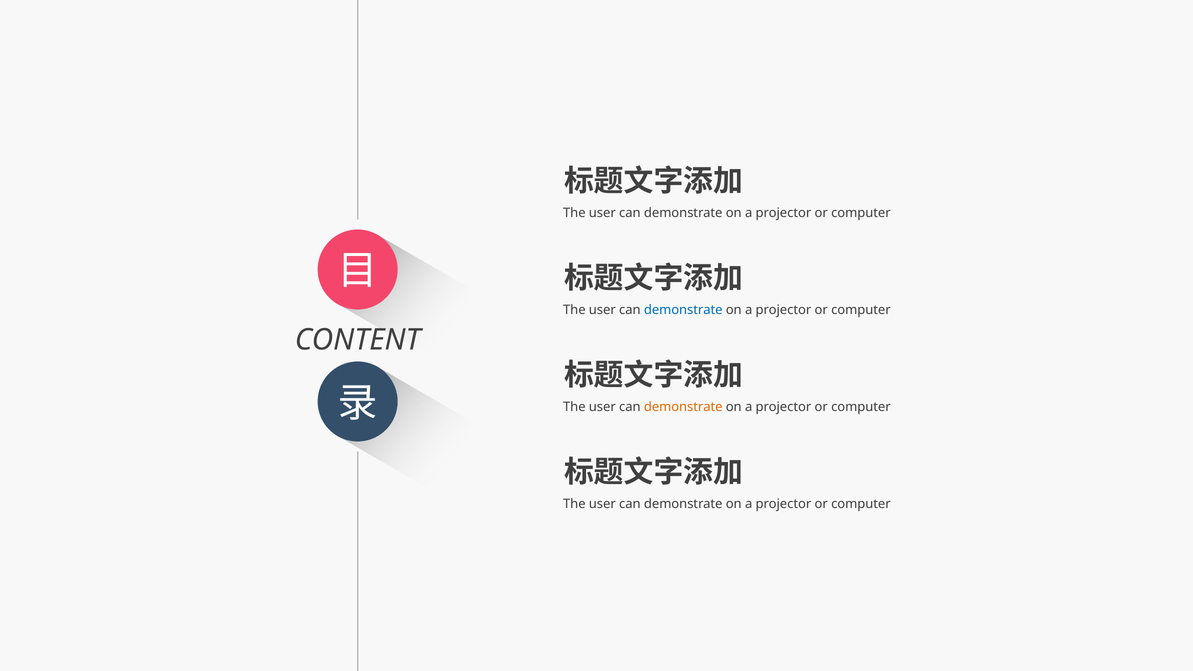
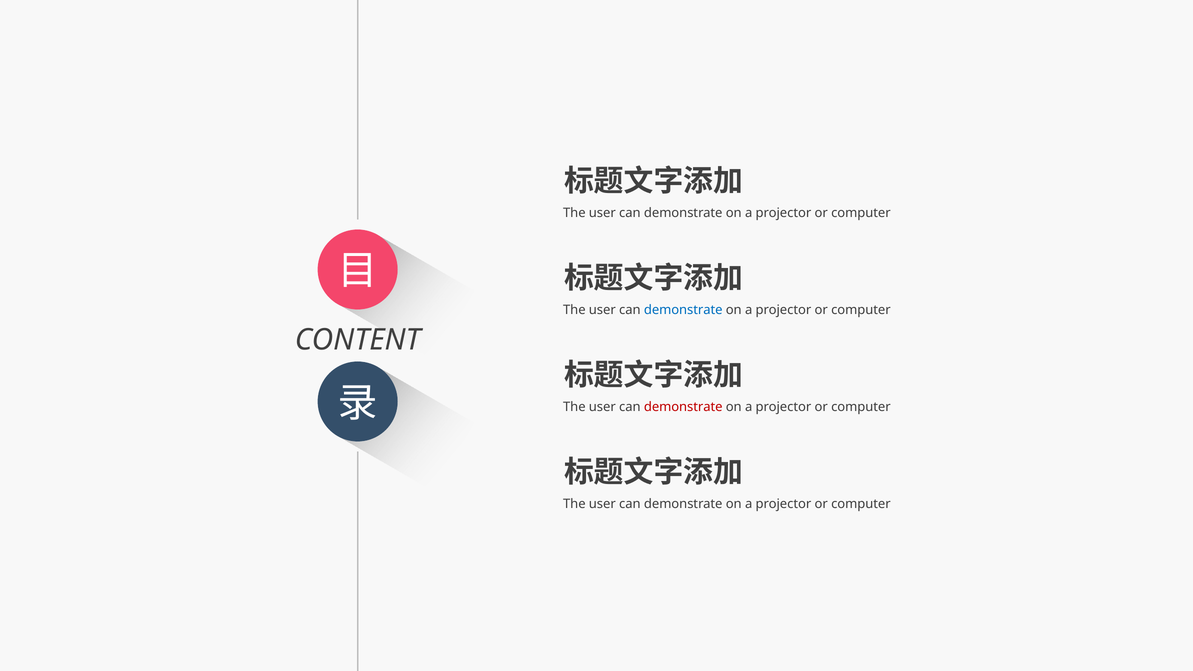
demonstrate at (683, 407) colour: orange -> red
